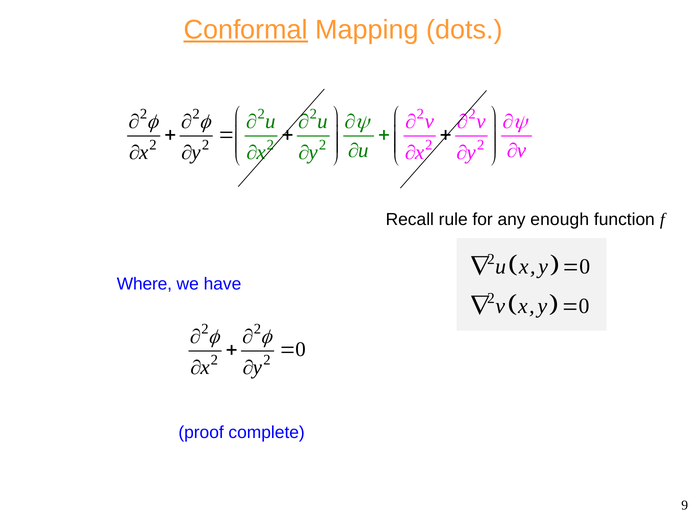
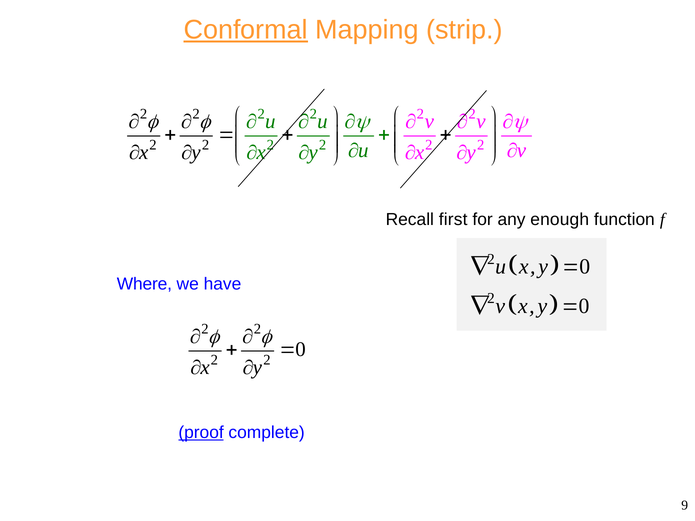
dots: dots -> strip
rule: rule -> first
proof underline: none -> present
